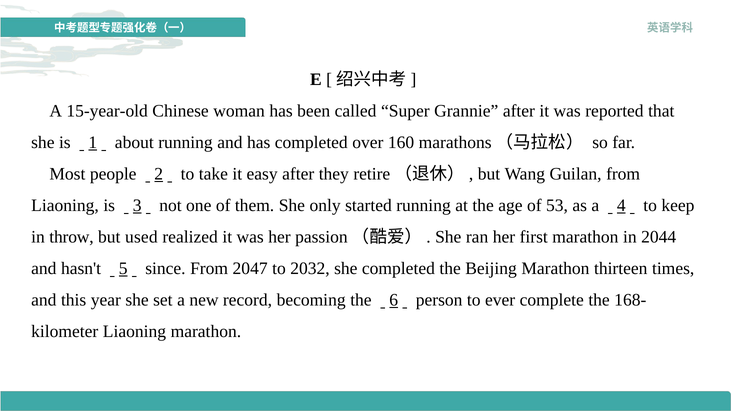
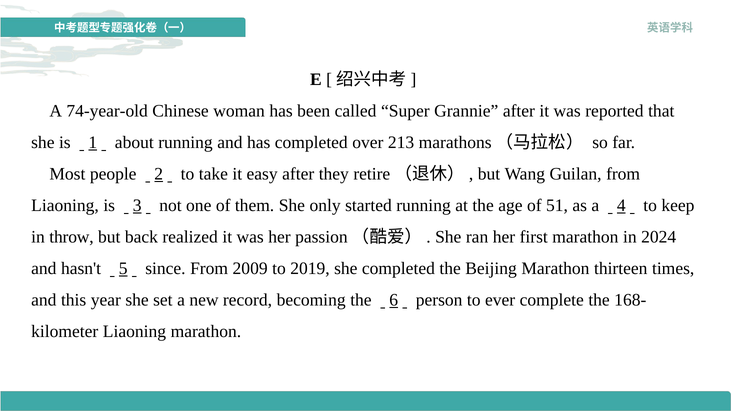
15-year-old: 15-year-old -> 74-year-old
160: 160 -> 213
53: 53 -> 51
used: used -> back
2044: 2044 -> 2024
2047: 2047 -> 2009
2032: 2032 -> 2019
